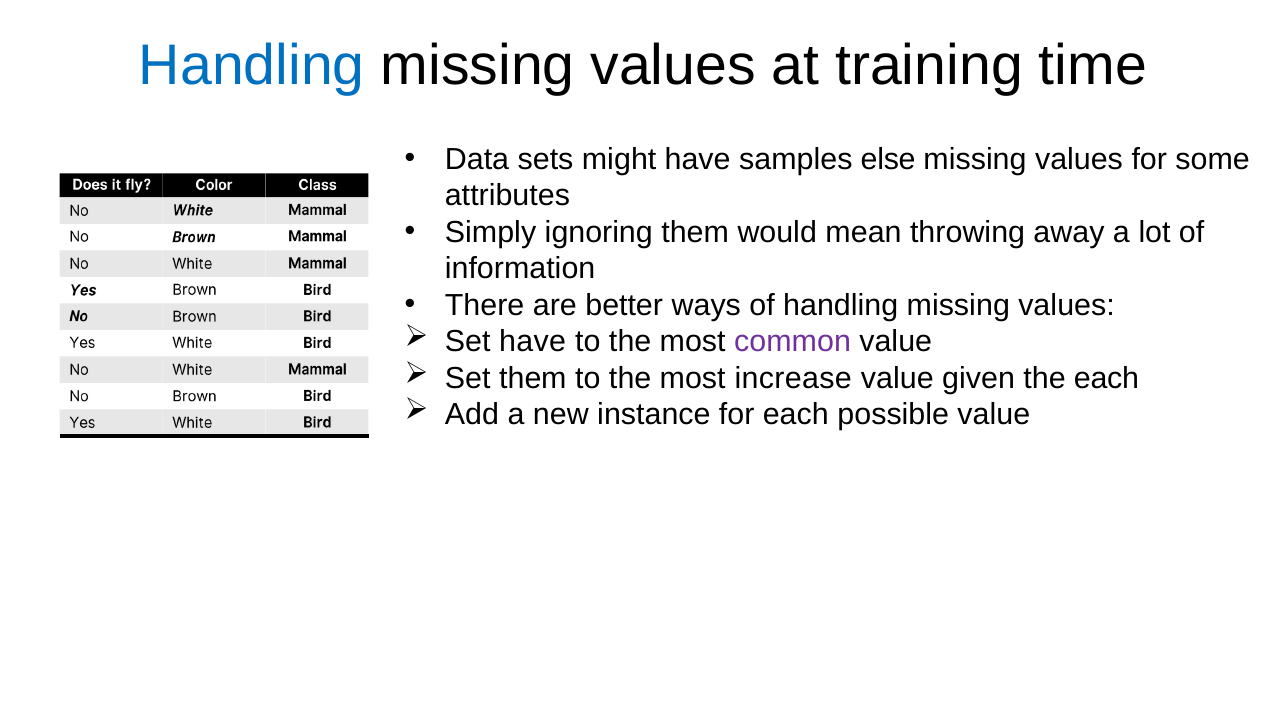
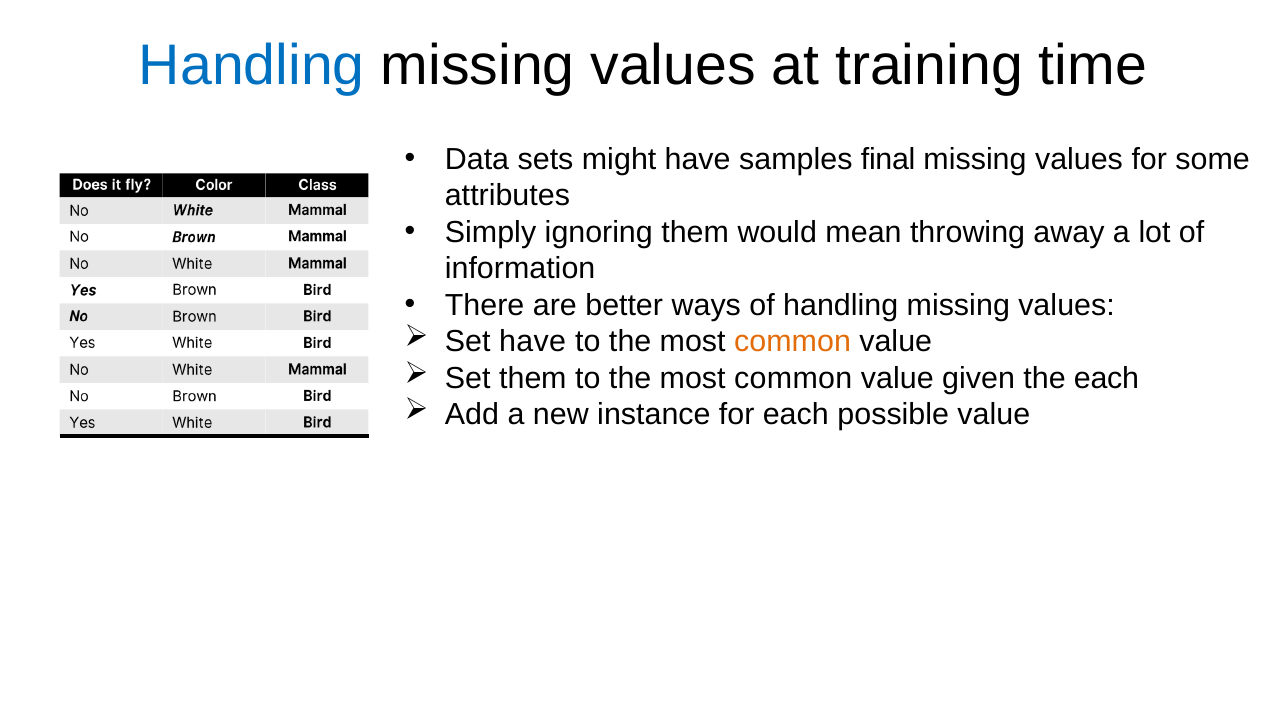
else: else -> final
common at (793, 342) colour: purple -> orange
increase at (793, 378): increase -> common
